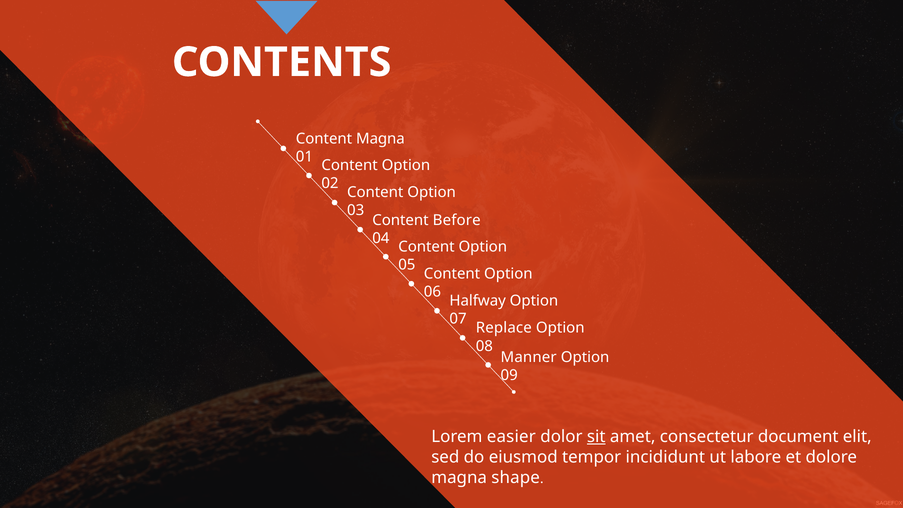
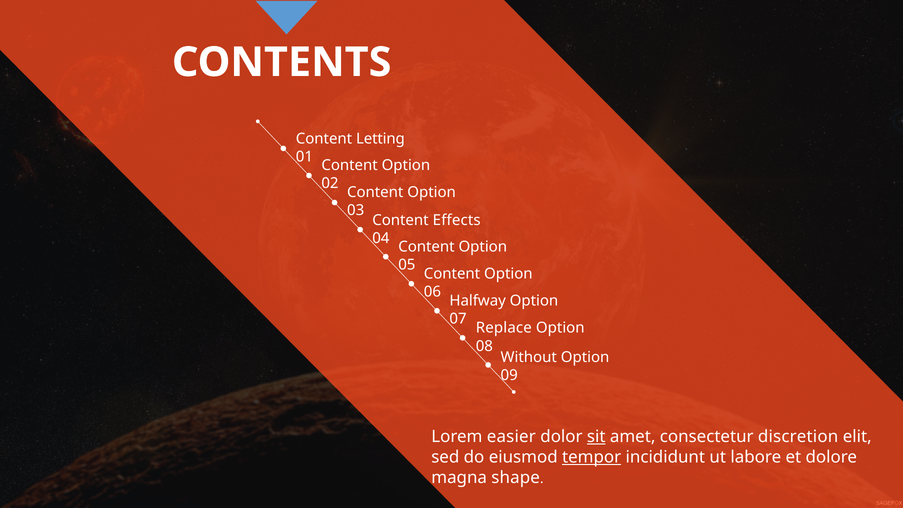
Content Magna: Magna -> Letting
Before: Before -> Effects
Manner: Manner -> Without
document: document -> discretion
tempor underline: none -> present
